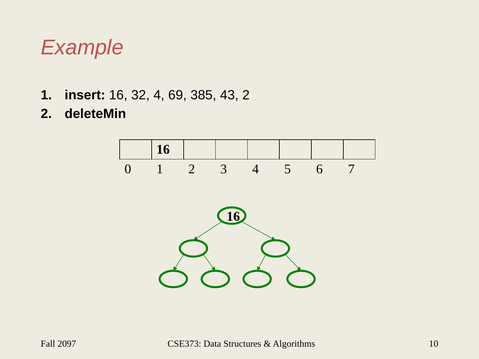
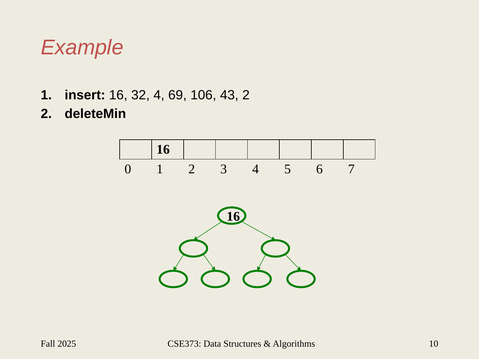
385: 385 -> 106
2097: 2097 -> 2025
